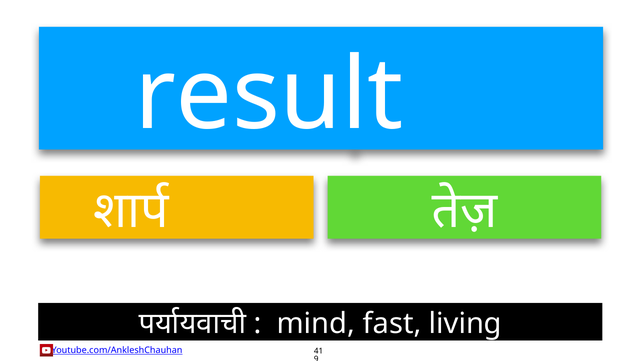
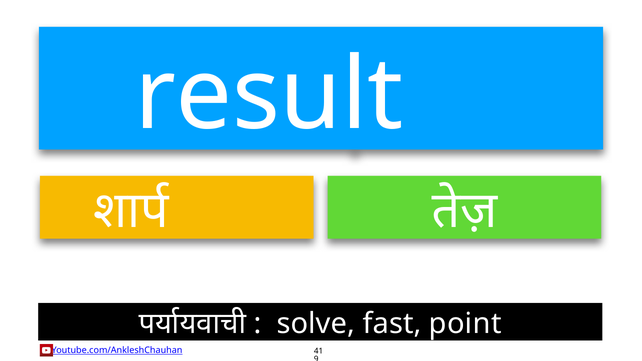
mind: mind -> solve
living: living -> point
